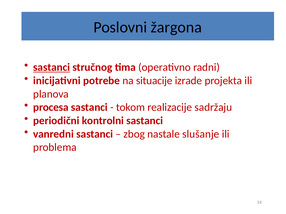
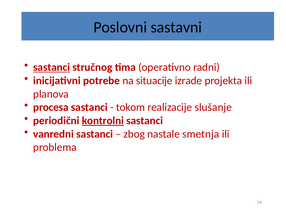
žargona: žargona -> sastavni
sadržaju: sadržaju -> slušanje
kontrolni underline: none -> present
slušanje: slušanje -> smetnja
